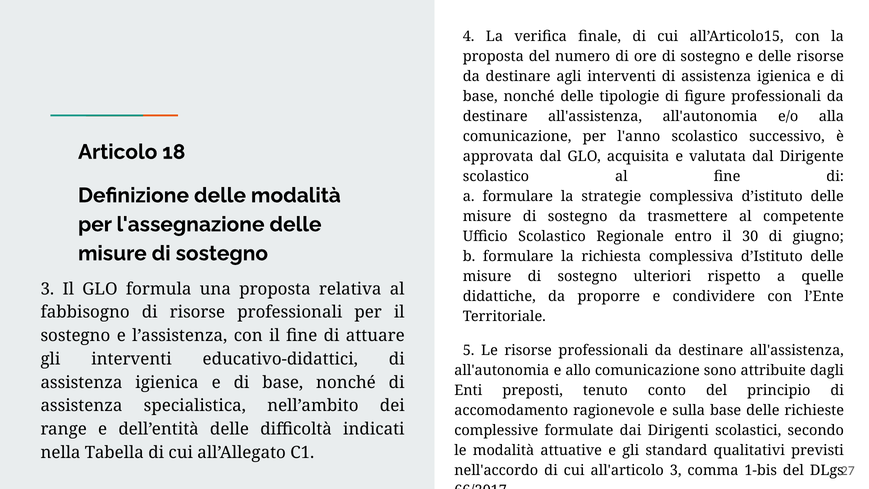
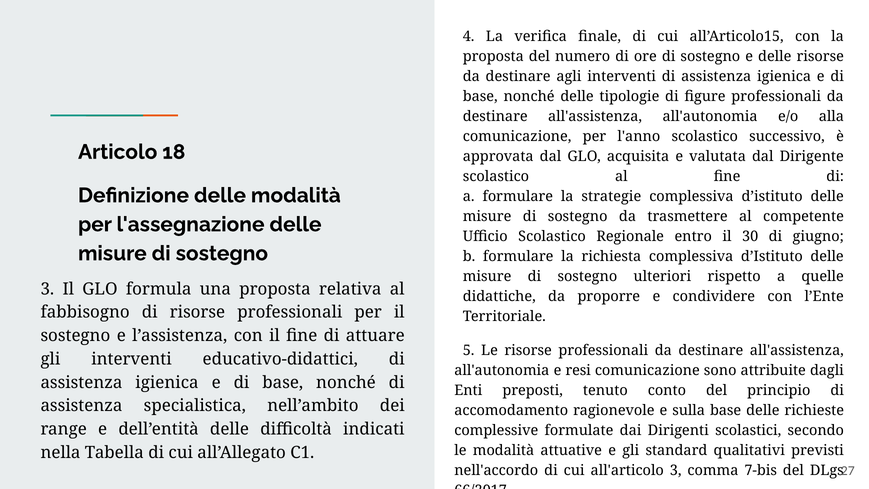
allo: allo -> resi
1-bis: 1-bis -> 7-bis
